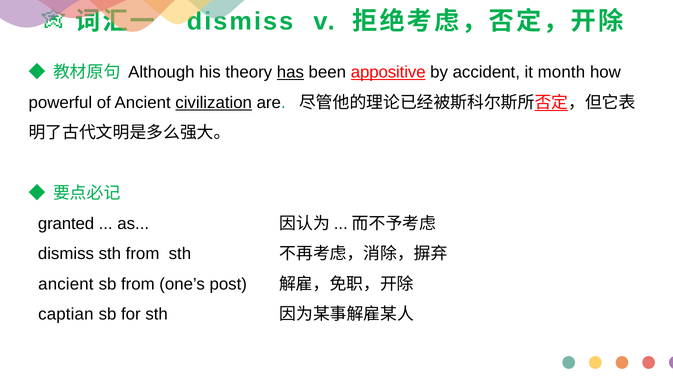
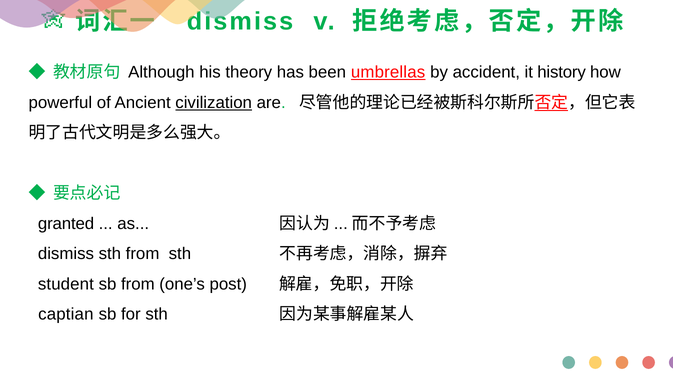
has underline: present -> none
appositive: appositive -> umbrellas
month: month -> history
ancient at (66, 284): ancient -> student
